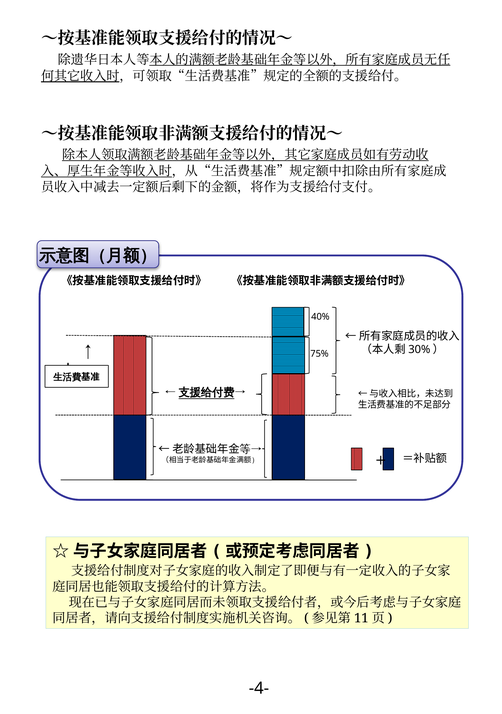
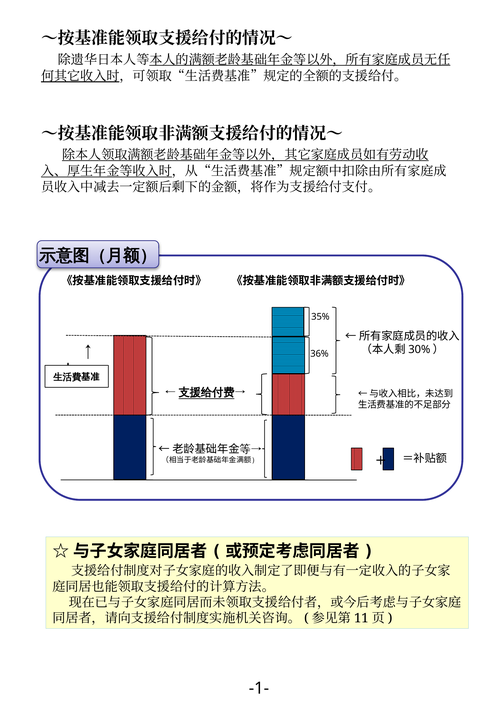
40%: 40% -> 35%
75%: 75% -> 36%
-4-: -4- -> -1-
